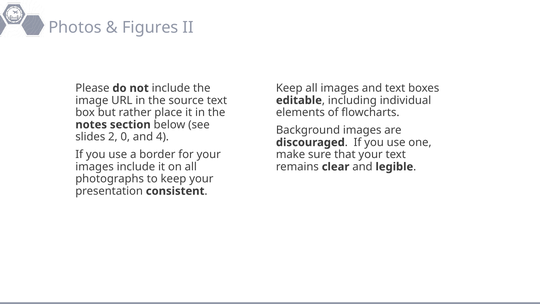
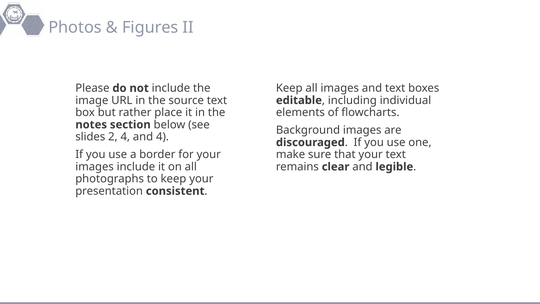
2 0: 0 -> 4
